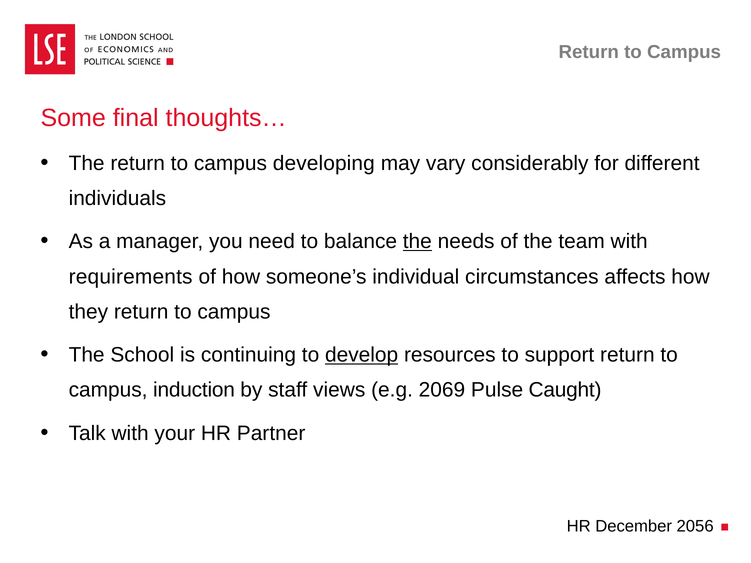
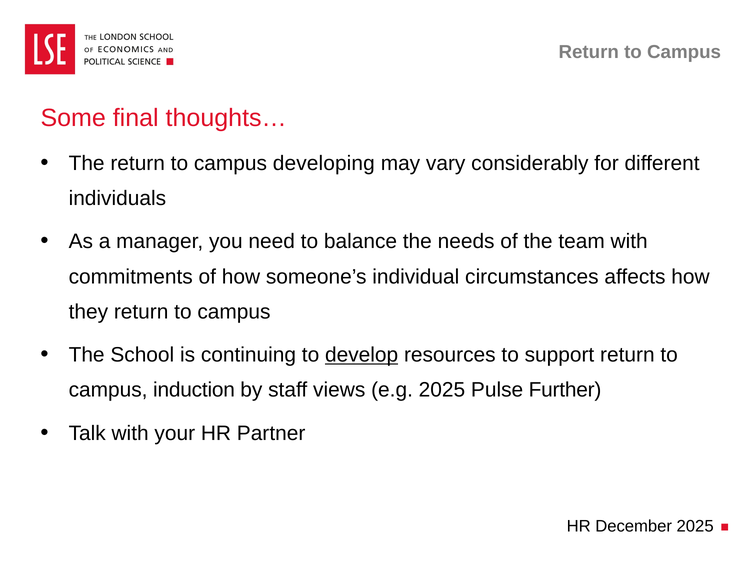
the at (417, 242) underline: present -> none
requirements: requirements -> commitments
e.g 2069: 2069 -> 2025
Caught: Caught -> Further
December 2056: 2056 -> 2025
